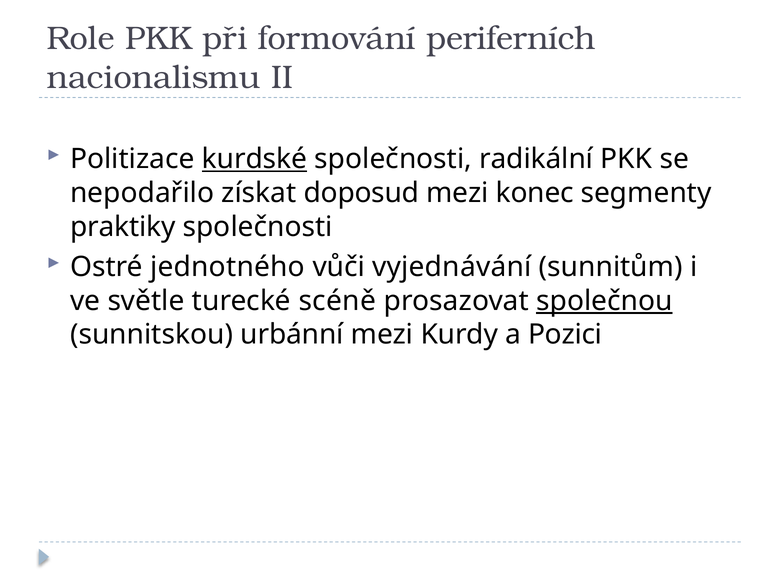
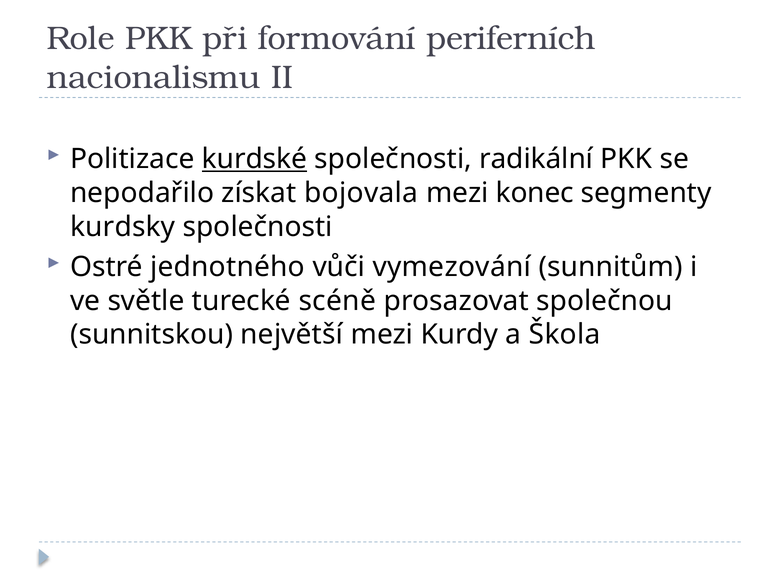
doposud: doposud -> bojovala
praktiky: praktiky -> kurdsky
vyjednávání: vyjednávání -> vymezování
společnou underline: present -> none
urbánní: urbánní -> největší
Pozici: Pozici -> Škola
